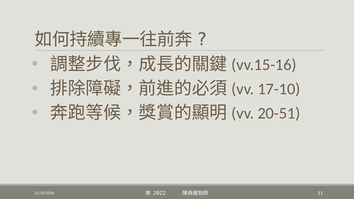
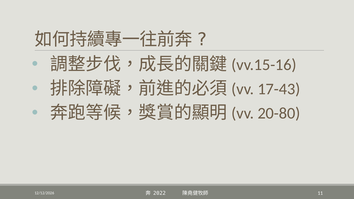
17-10: 17-10 -> 17-43
20-51: 20-51 -> 20-80
